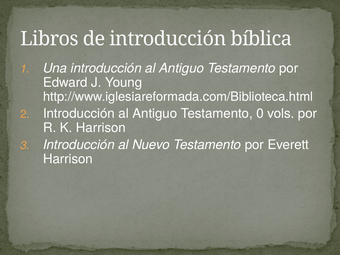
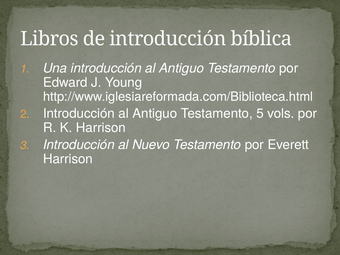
0: 0 -> 5
